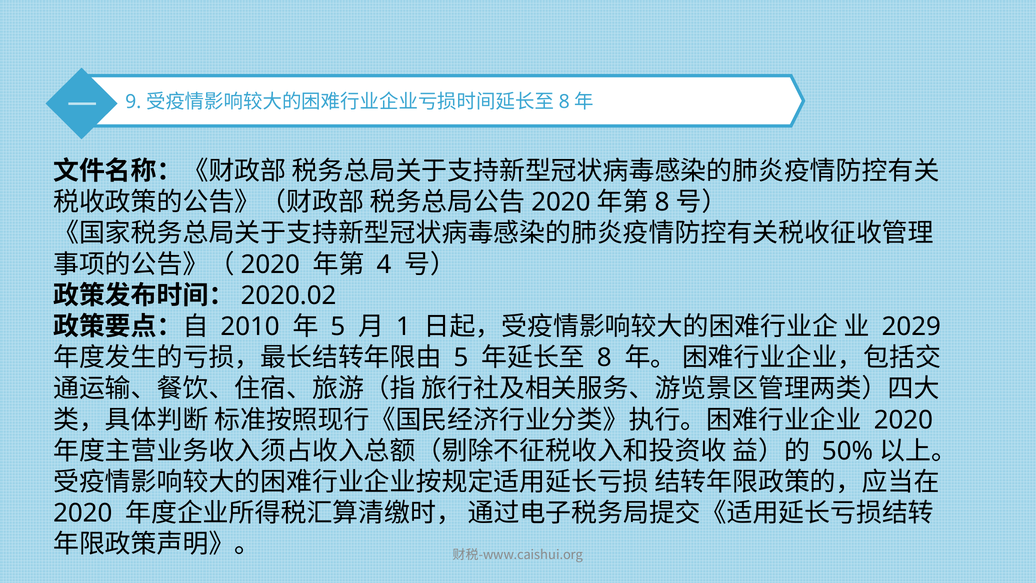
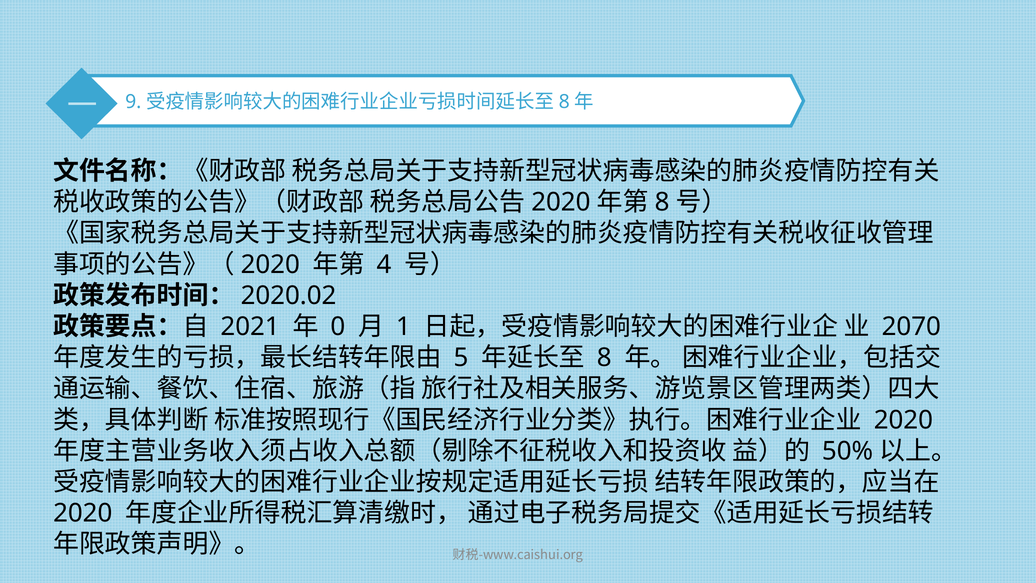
2010: 2010 -> 2021
5 at (338, 327): 5 -> 0
2029: 2029 -> 2070
